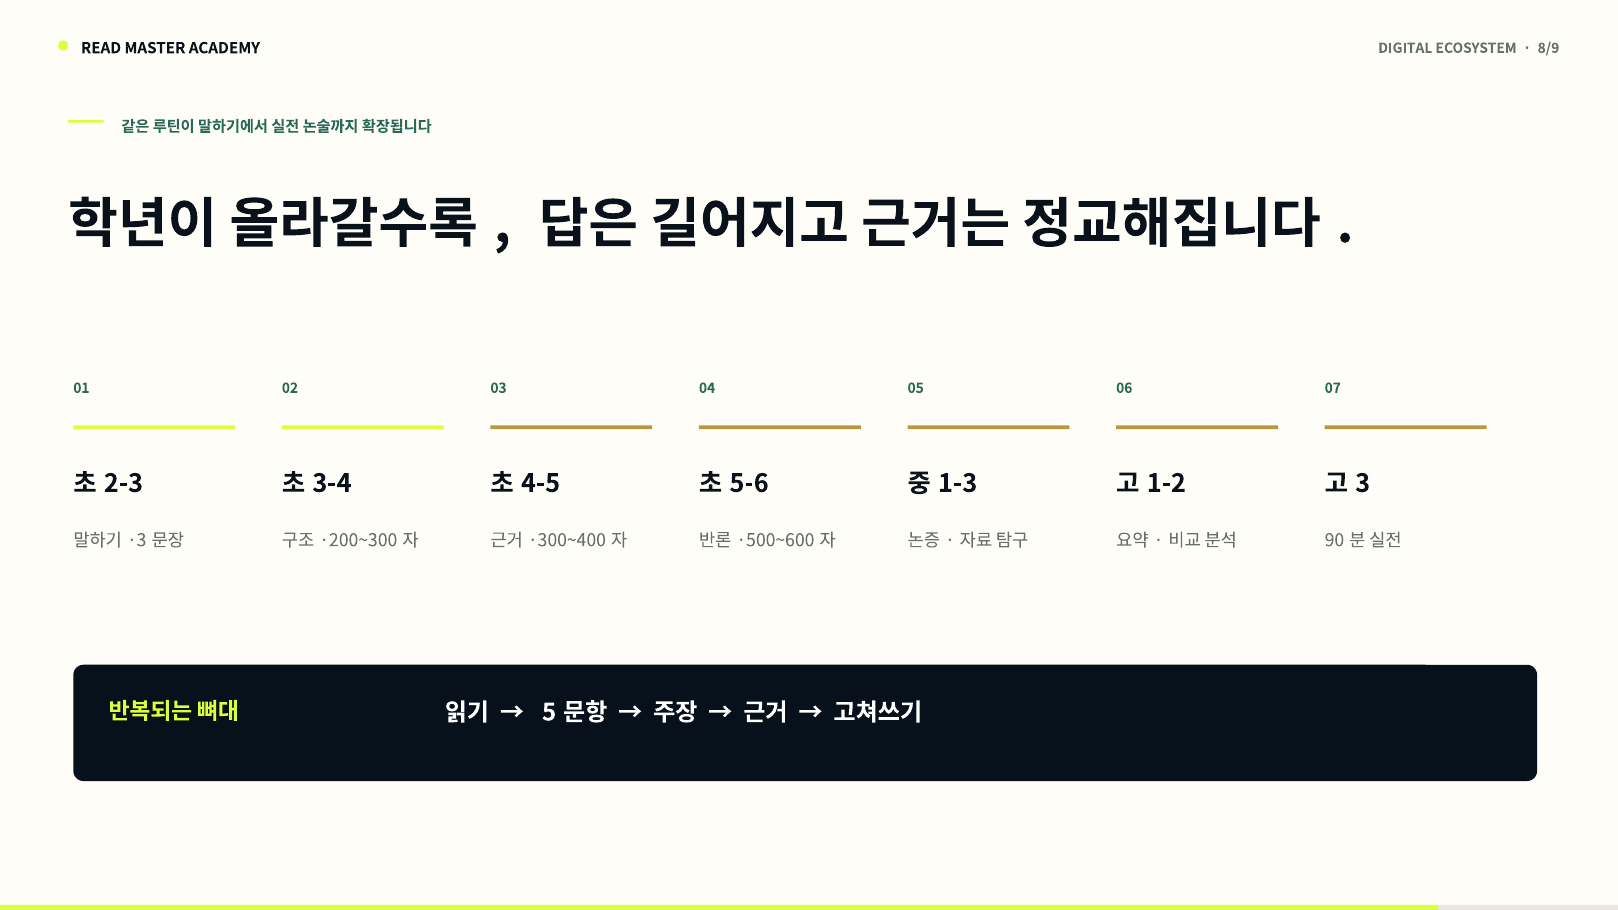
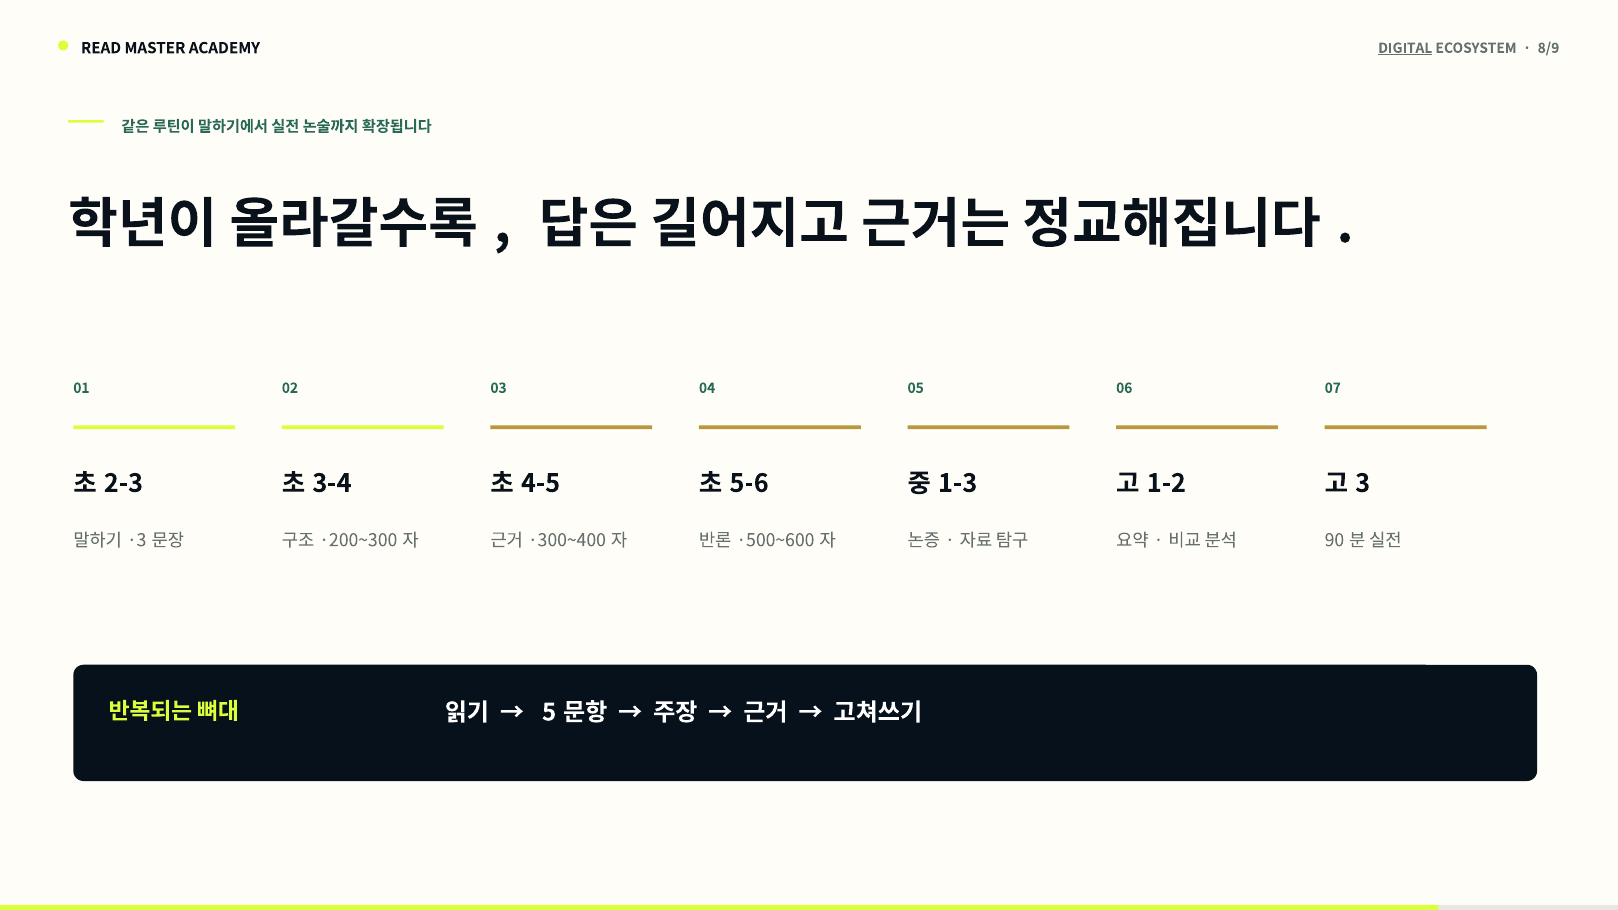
DIGITAL underline: none -> present
